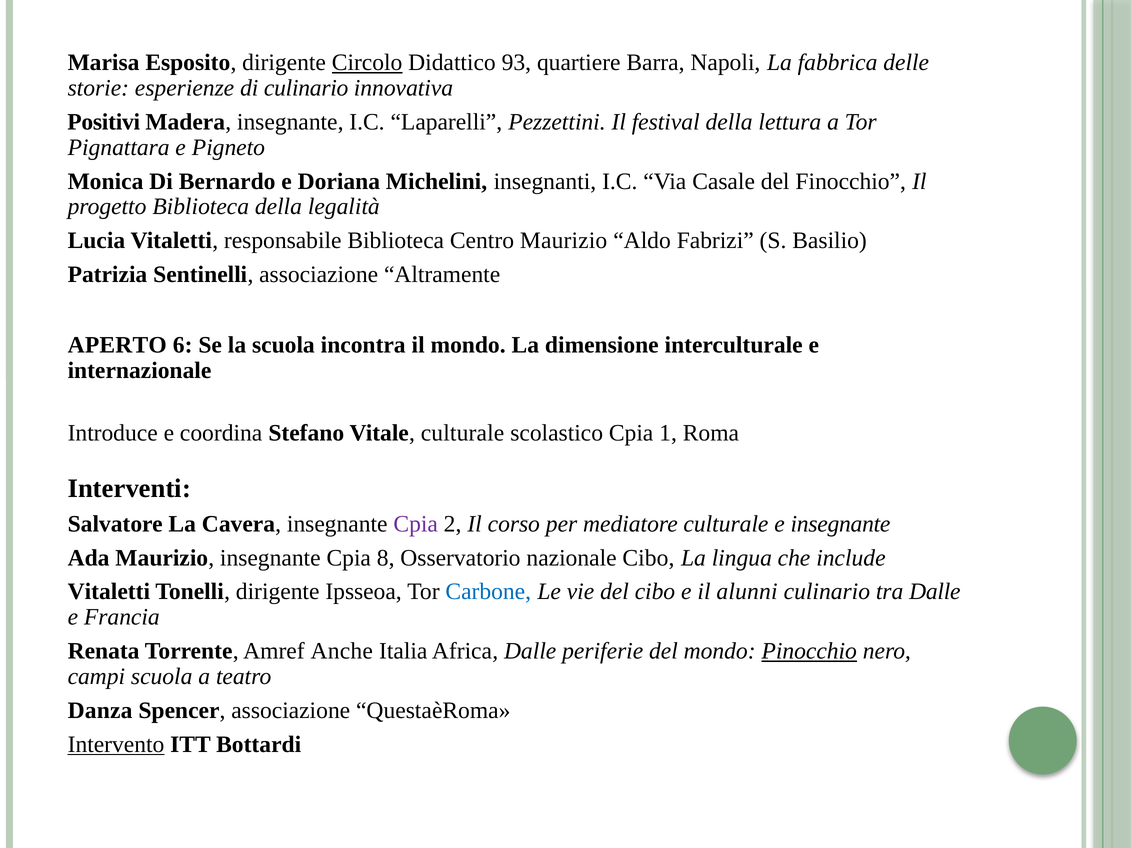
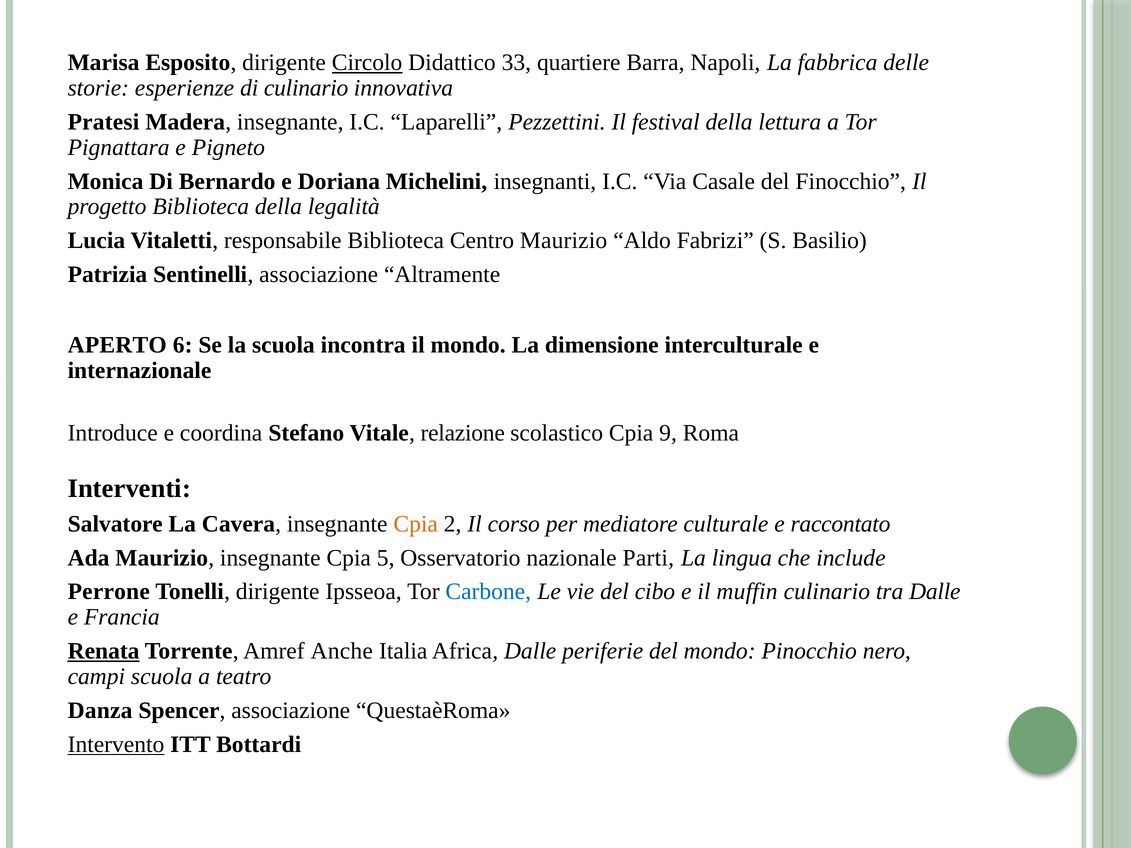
93: 93 -> 33
Positivi: Positivi -> Pratesi
Vitale culturale: culturale -> relazione
1: 1 -> 9
Cpia at (416, 524) colour: purple -> orange
e insegnante: insegnante -> raccontato
8: 8 -> 5
nazionale Cibo: Cibo -> Parti
Vitaletti at (109, 592): Vitaletti -> Perrone
alunni: alunni -> muffin
Renata underline: none -> present
Pinocchio underline: present -> none
